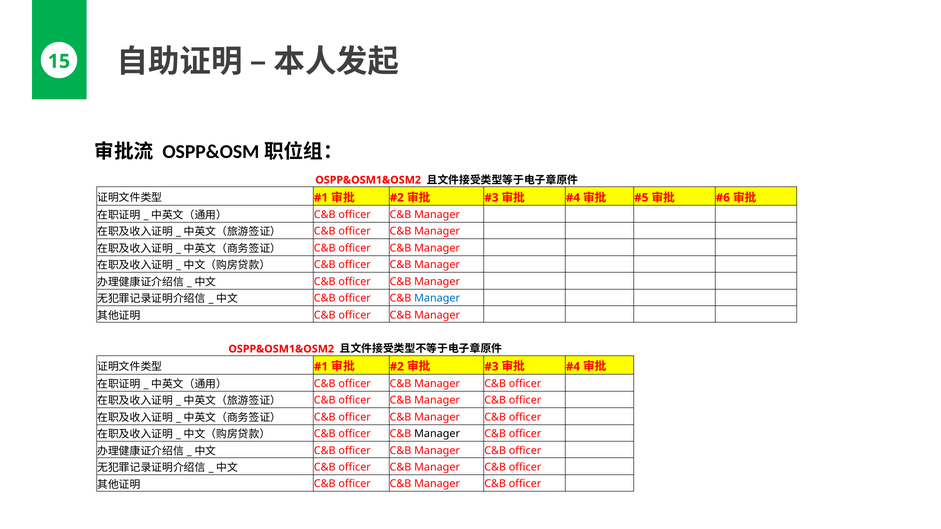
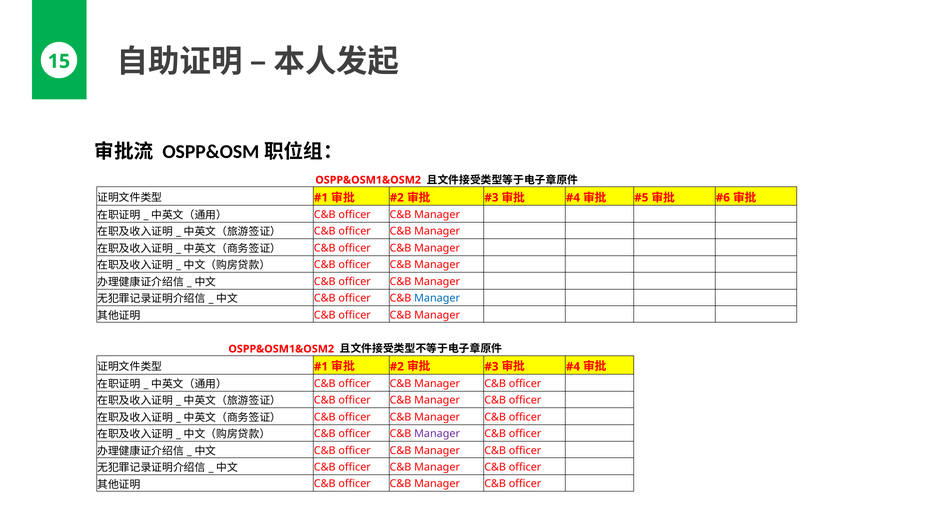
Manager at (437, 434) colour: black -> purple
